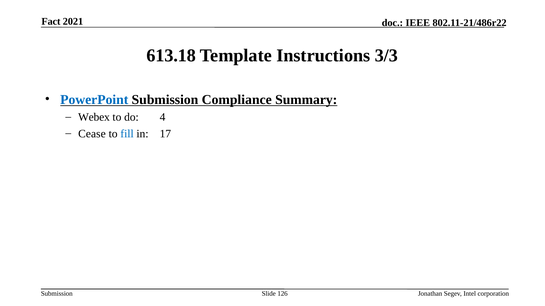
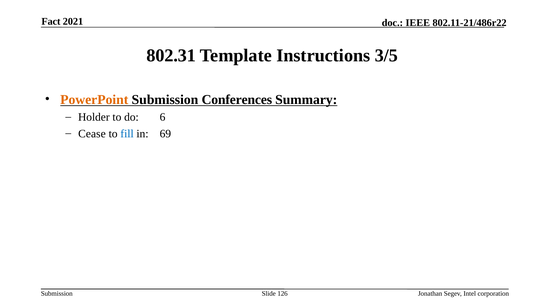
613.18: 613.18 -> 802.31
3/3: 3/3 -> 3/5
PowerPoint colour: blue -> orange
Compliance: Compliance -> Conferences
Webex: Webex -> Holder
4: 4 -> 6
17: 17 -> 69
